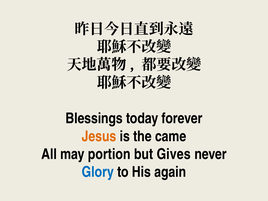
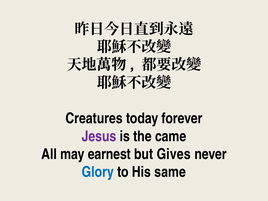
Blessings: Blessings -> Creatures
Jesus colour: orange -> purple
portion: portion -> earnest
again: again -> same
